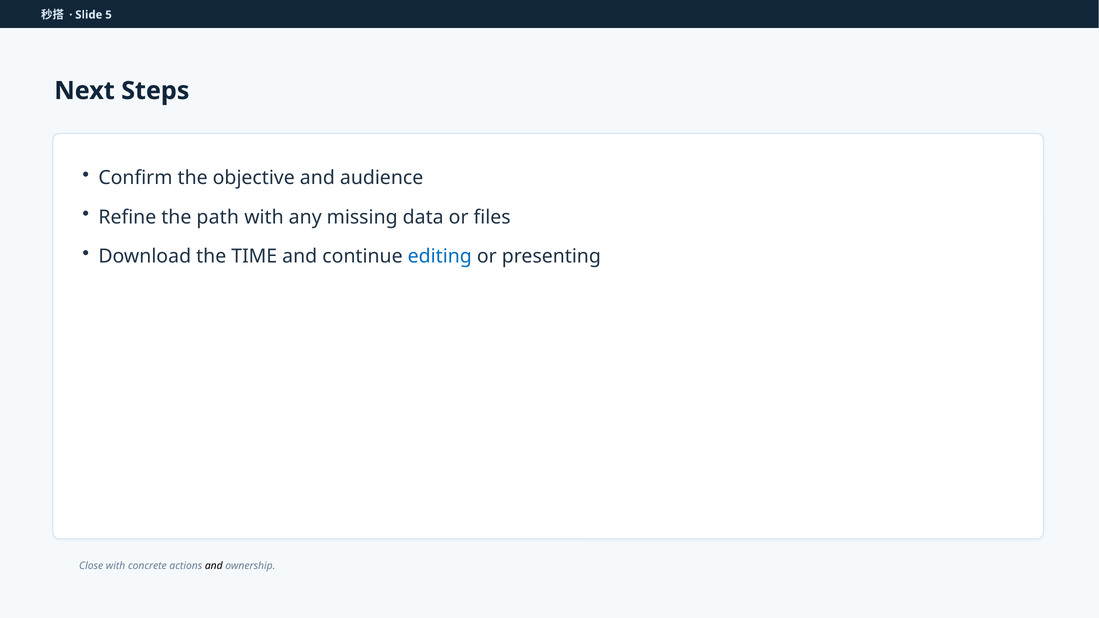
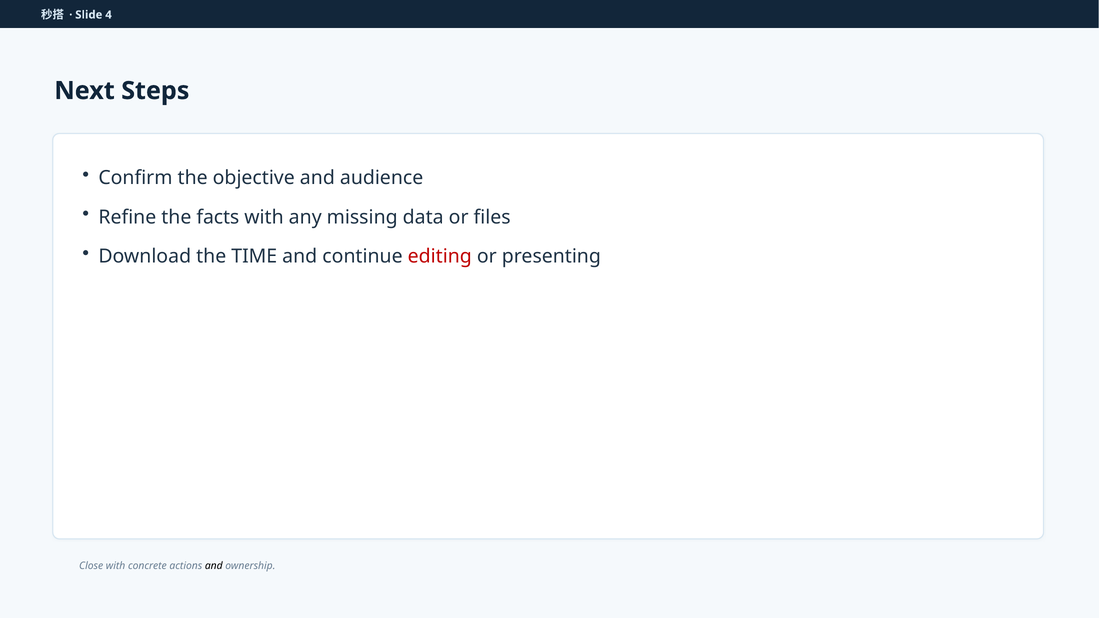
5: 5 -> 4
path: path -> facts
editing colour: blue -> red
